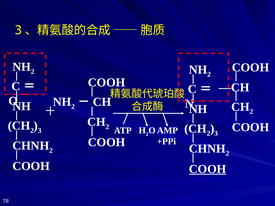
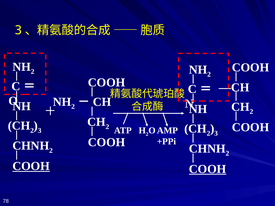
COOH at (31, 166) underline: none -> present
